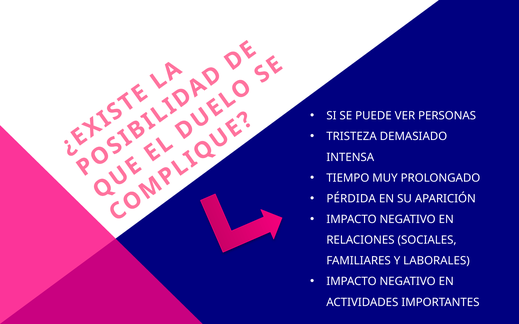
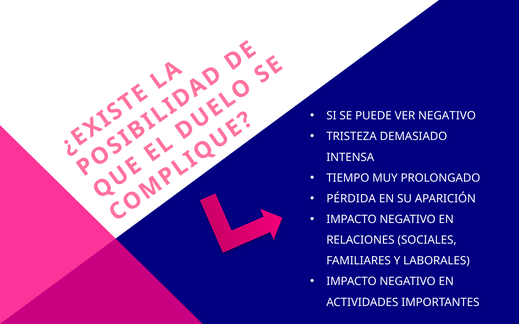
VER PERSONAS: PERSONAS -> NEGATIVO
